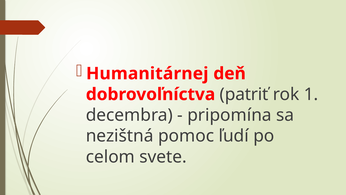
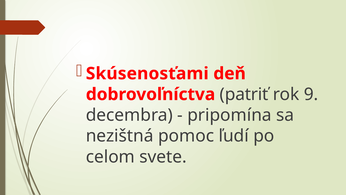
Humanitárnej: Humanitárnej -> Skúsenosťami
1: 1 -> 9
